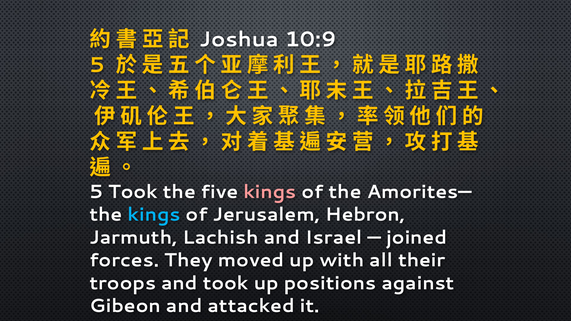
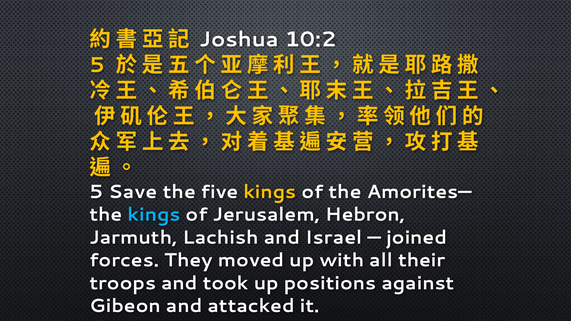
10:9: 10:9 -> 10:2
5 Took: Took -> Save
kings at (270, 192) colour: pink -> yellow
